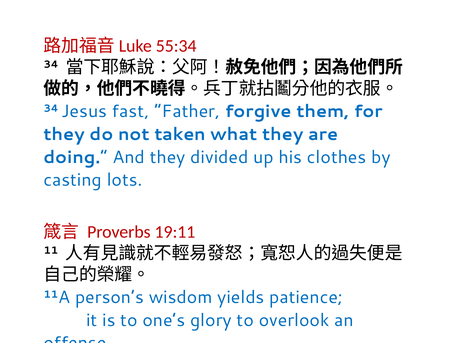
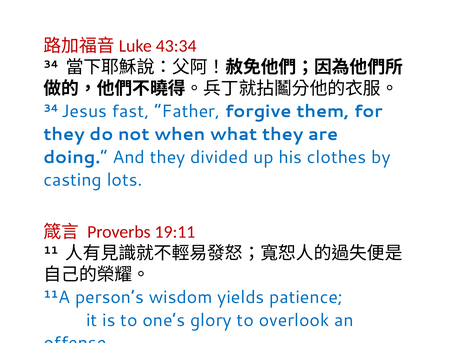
55:34: 55:34 -> 43:34
taken: taken -> when
